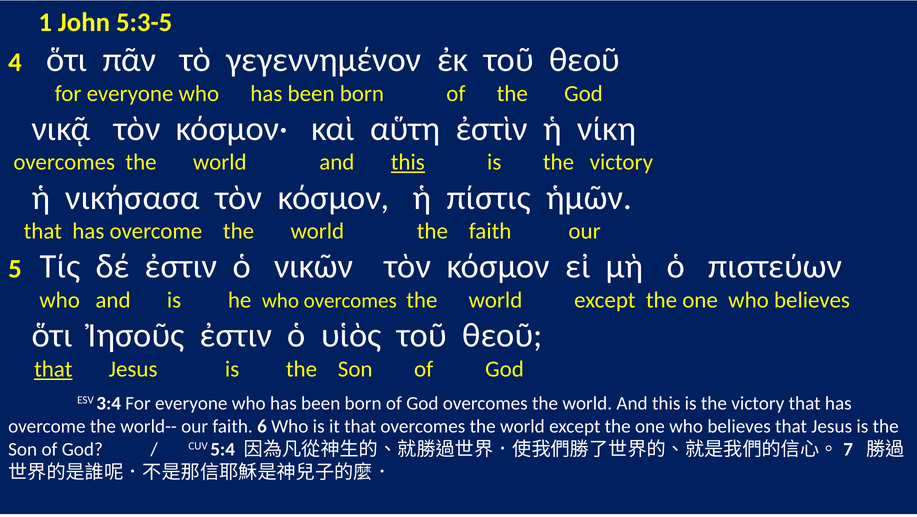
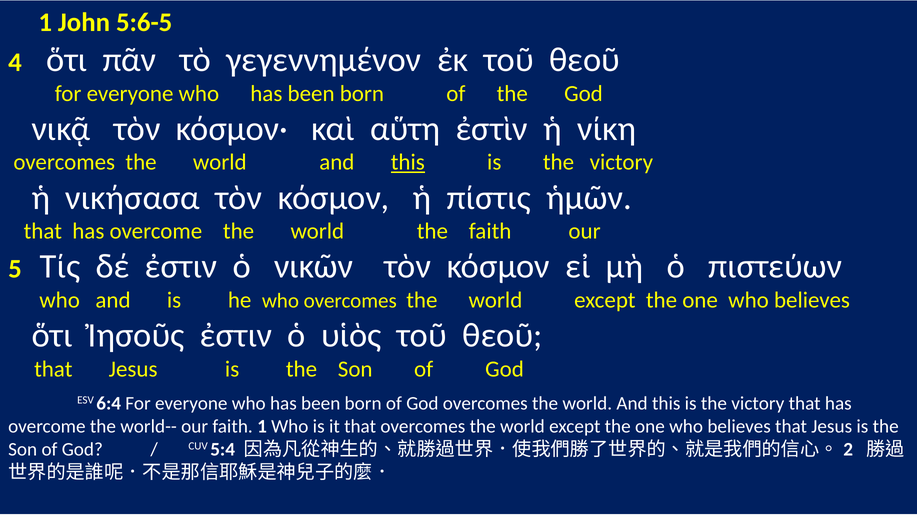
5:3-5: 5:3-5 -> 5:6-5
that at (53, 369) underline: present -> none
3:4: 3:4 -> 6:4
faith 6: 6 -> 1
7: 7 -> 2
